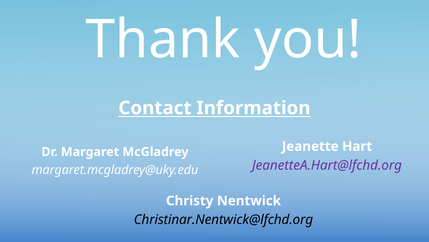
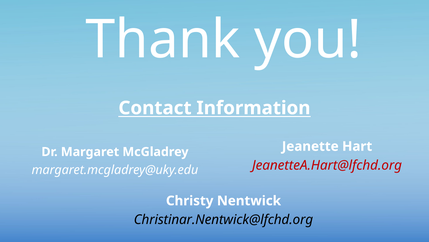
JeanetteA.Hart@lfchd.org colour: purple -> red
